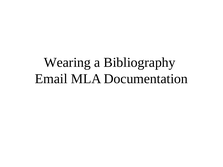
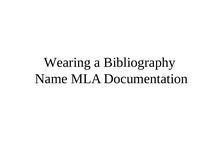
Email: Email -> Name
